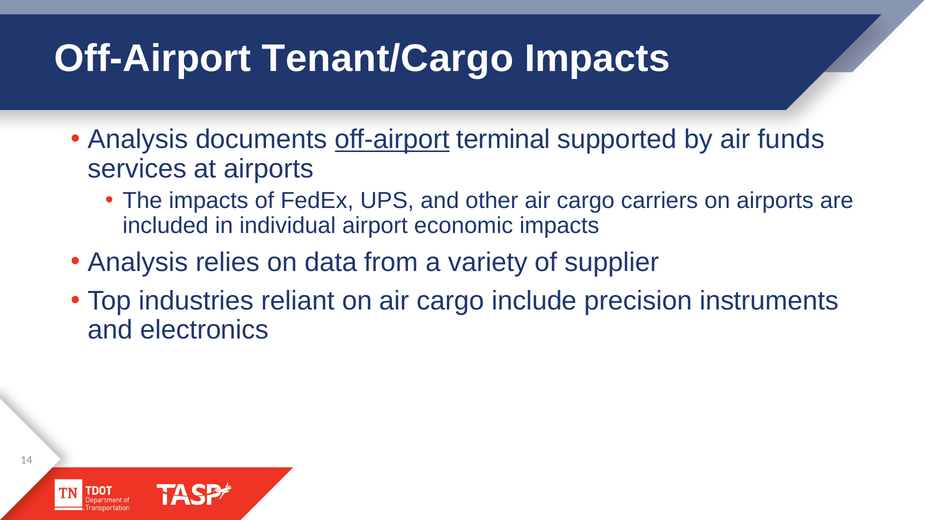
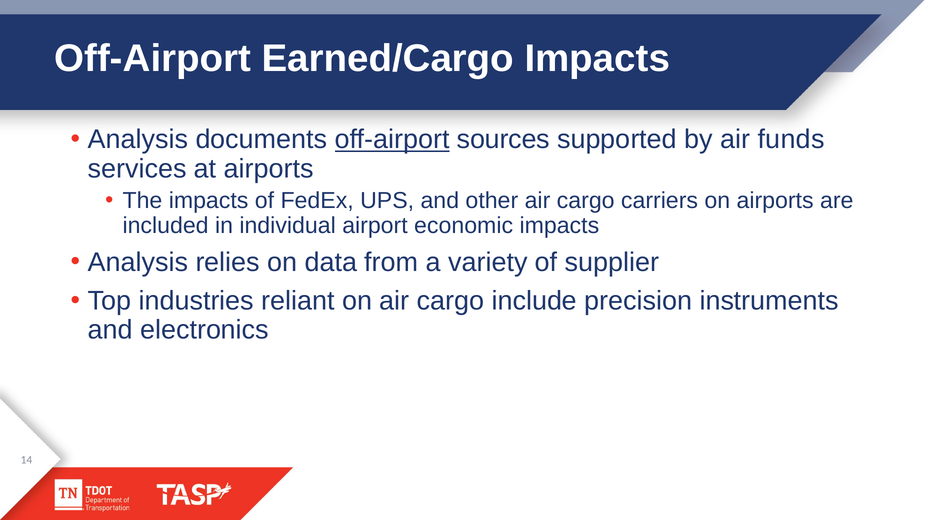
Tenant/Cargo: Tenant/Cargo -> Earned/Cargo
terminal: terminal -> sources
